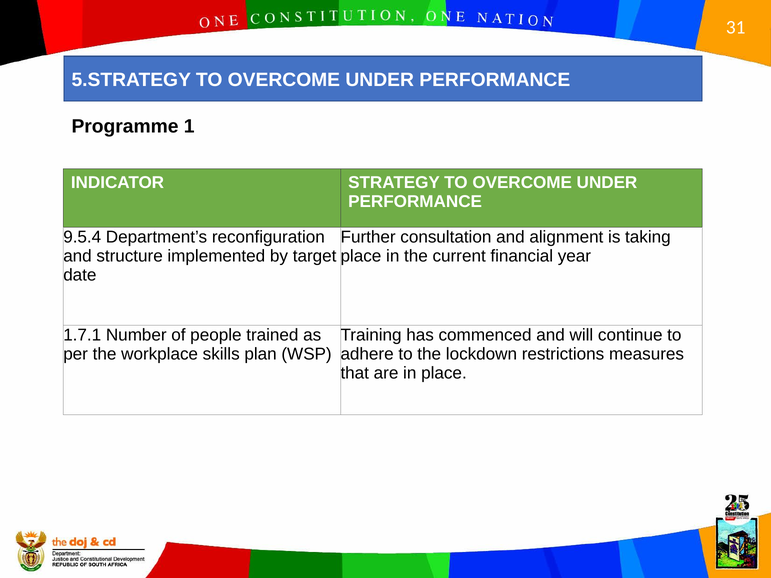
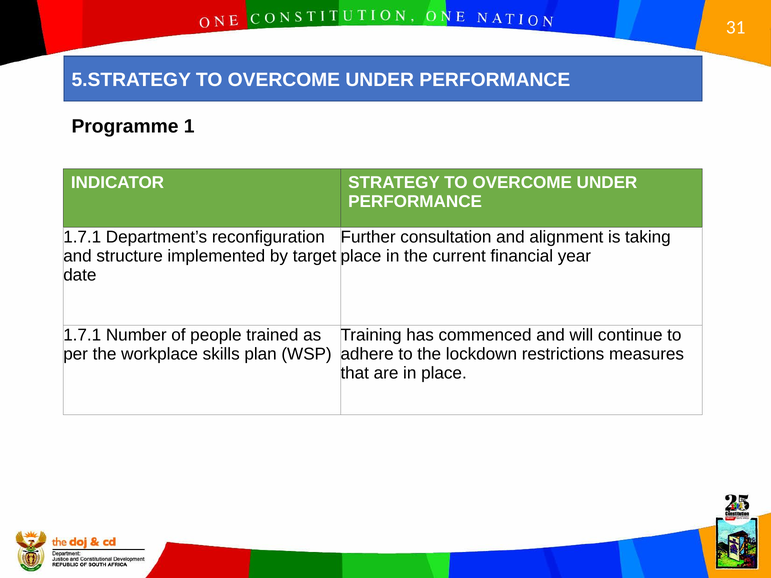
9.5.4 at (82, 237): 9.5.4 -> 1.7.1
